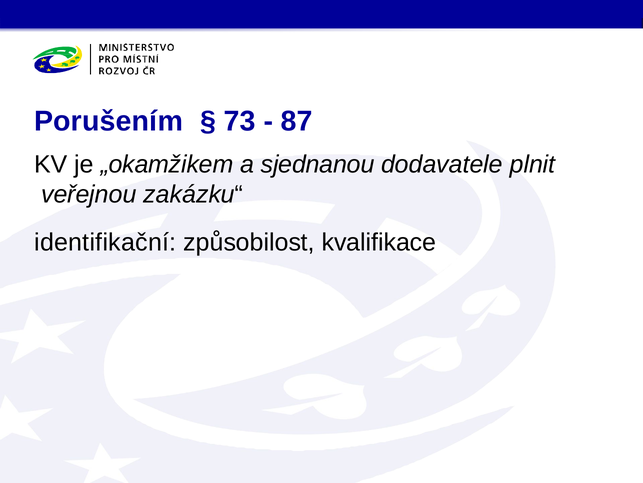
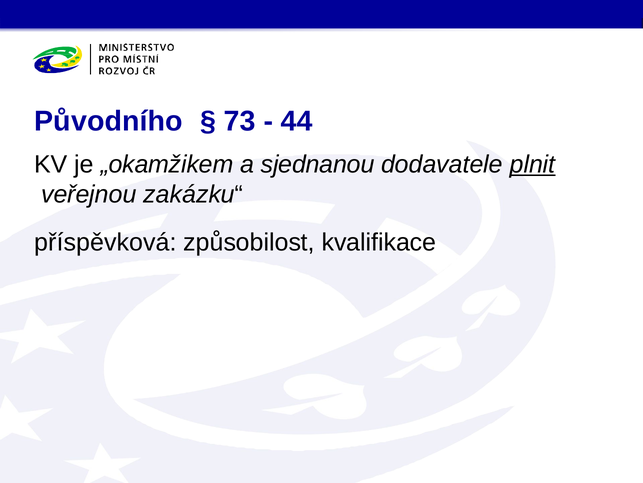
Porušením: Porušením -> Původního
87: 87 -> 44
plnit underline: none -> present
identifikační: identifikační -> příspěvková
